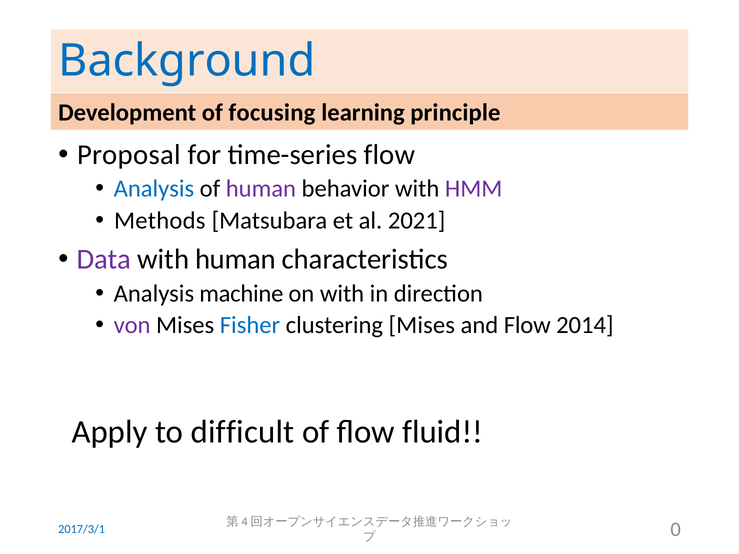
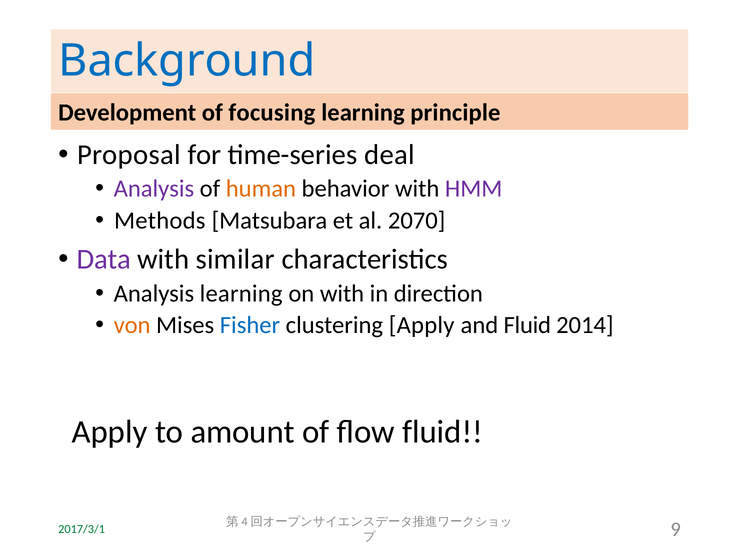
time-series flow: flow -> deal
Analysis at (154, 189) colour: blue -> purple
human at (261, 189) colour: purple -> orange
2021: 2021 -> 2070
with human: human -> similar
Analysis machine: machine -> learning
von colour: purple -> orange
clustering Mises: Mises -> Apply
and Flow: Flow -> Fluid
difficult: difficult -> amount
2017/3/1 colour: blue -> green
0: 0 -> 9
